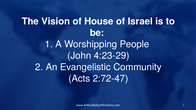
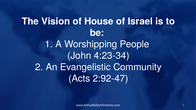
4:23-29: 4:23-29 -> 4:23-34
2:72-47: 2:72-47 -> 2:92-47
